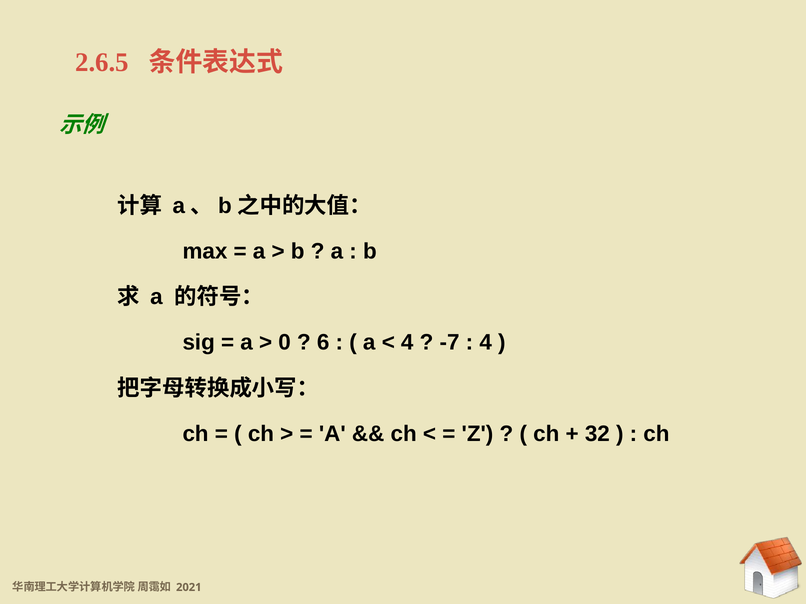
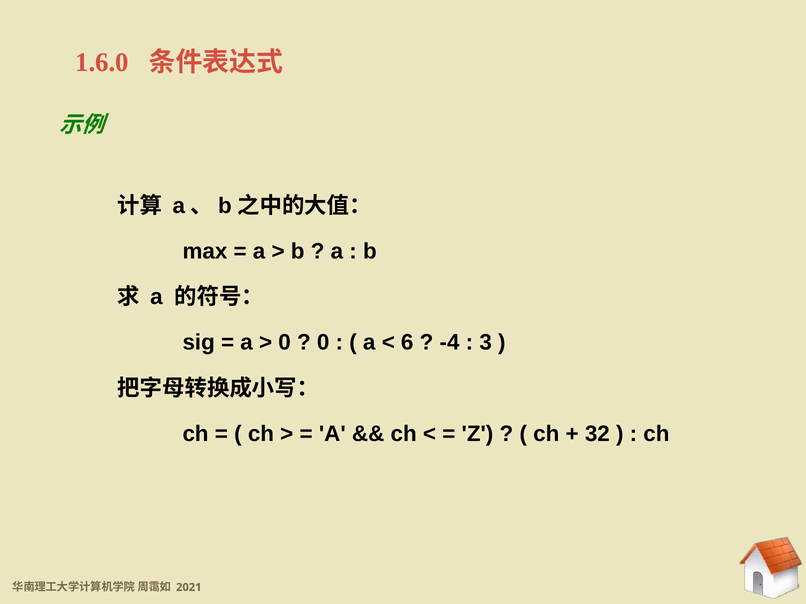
2.6.5: 2.6.5 -> 1.6.0
6 at (323, 343): 6 -> 0
4 at (407, 343): 4 -> 6
-7: -7 -> -4
4 at (486, 343): 4 -> 3
